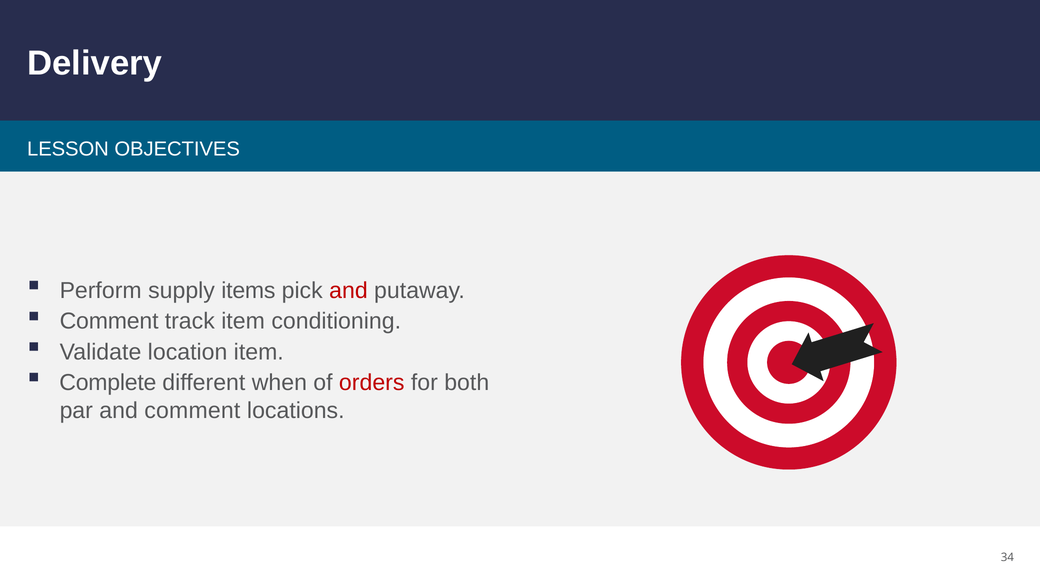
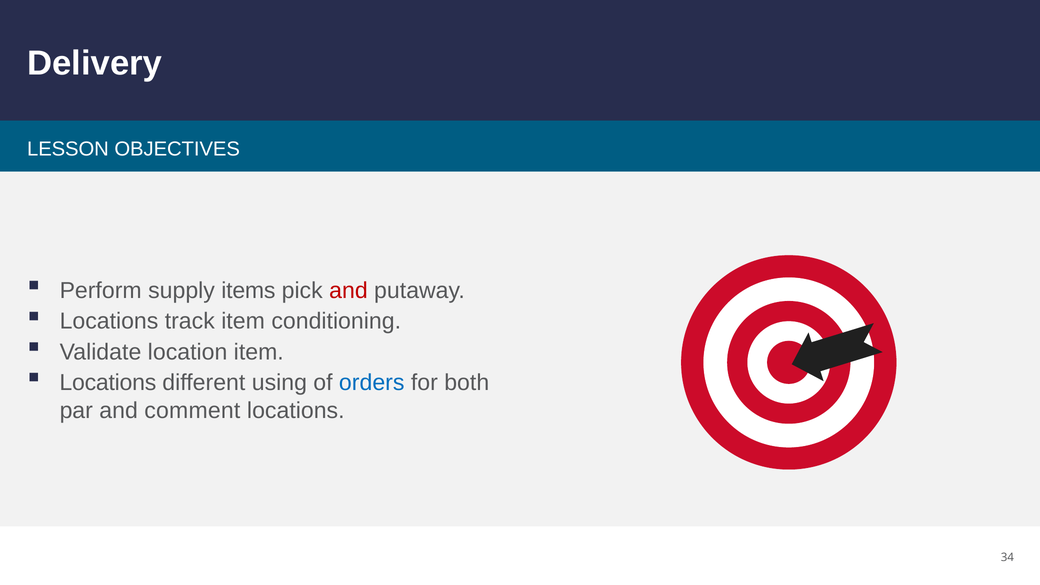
Comment at (109, 321): Comment -> Locations
Complete at (108, 383): Complete -> Locations
when: when -> using
orders colour: red -> blue
